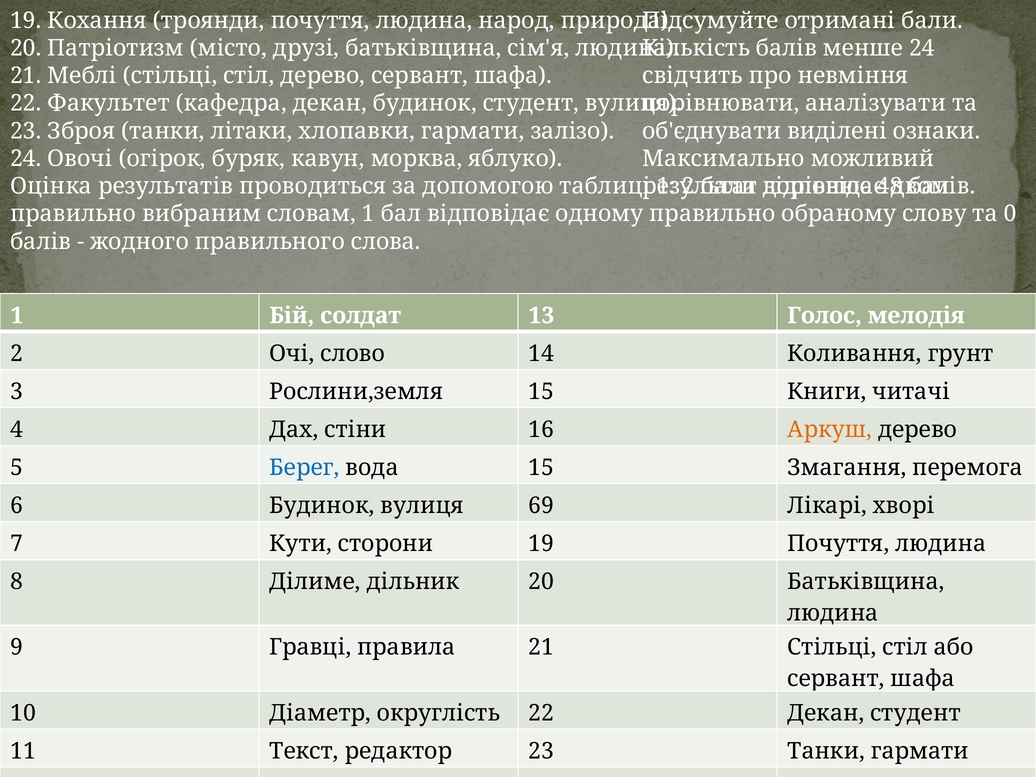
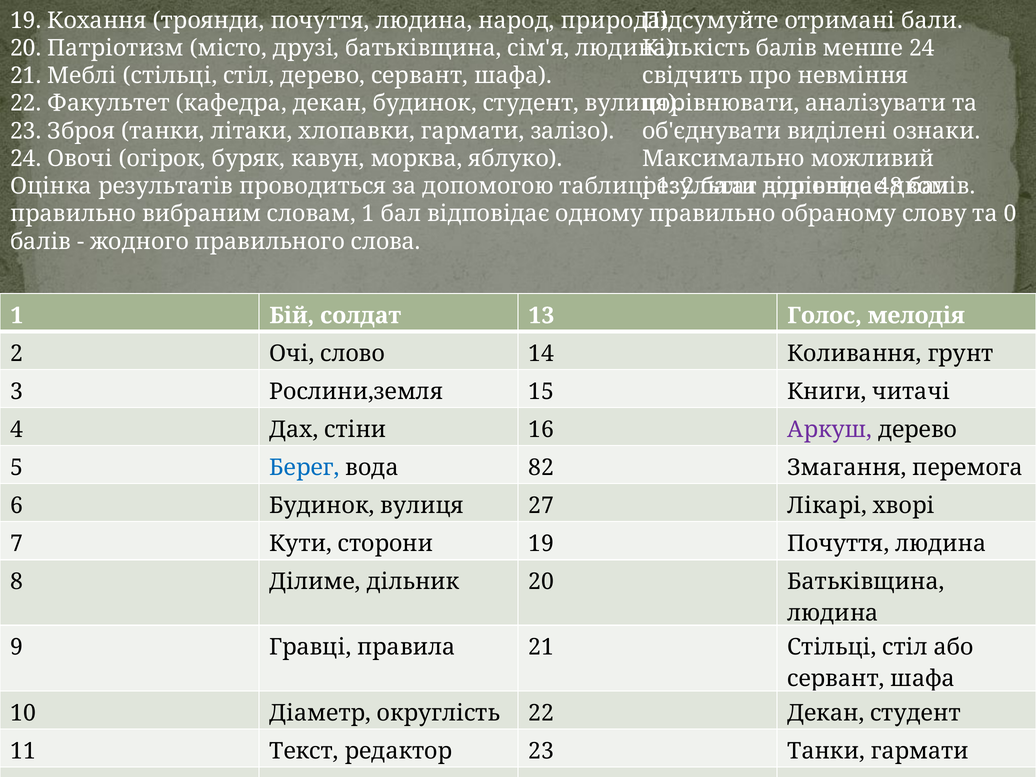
Аркуш colour: orange -> purple
вода 15: 15 -> 82
69: 69 -> 27
